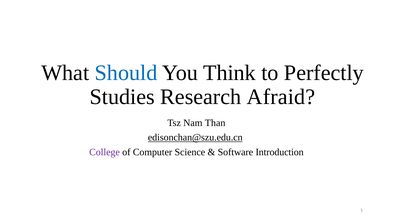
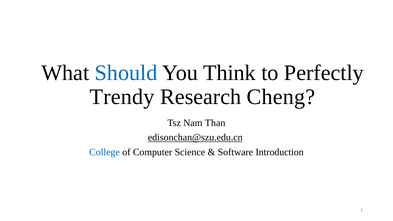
Studies: Studies -> Trendy
Afraid: Afraid -> Cheng
College colour: purple -> blue
